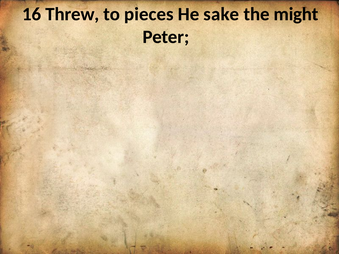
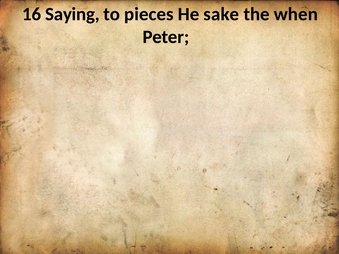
Threw: Threw -> Saying
might: might -> when
